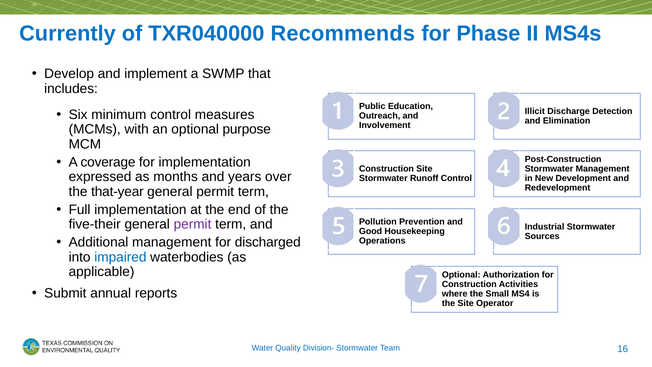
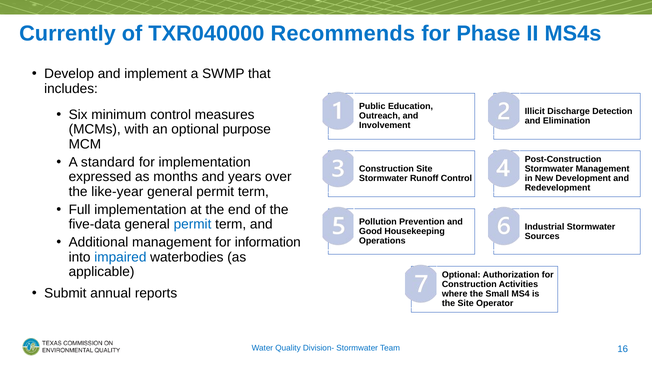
coverage: coverage -> standard
that-year: that-year -> like-year
five-their: five-their -> five-data
permit at (193, 224) colour: purple -> blue
discharged: discharged -> information
